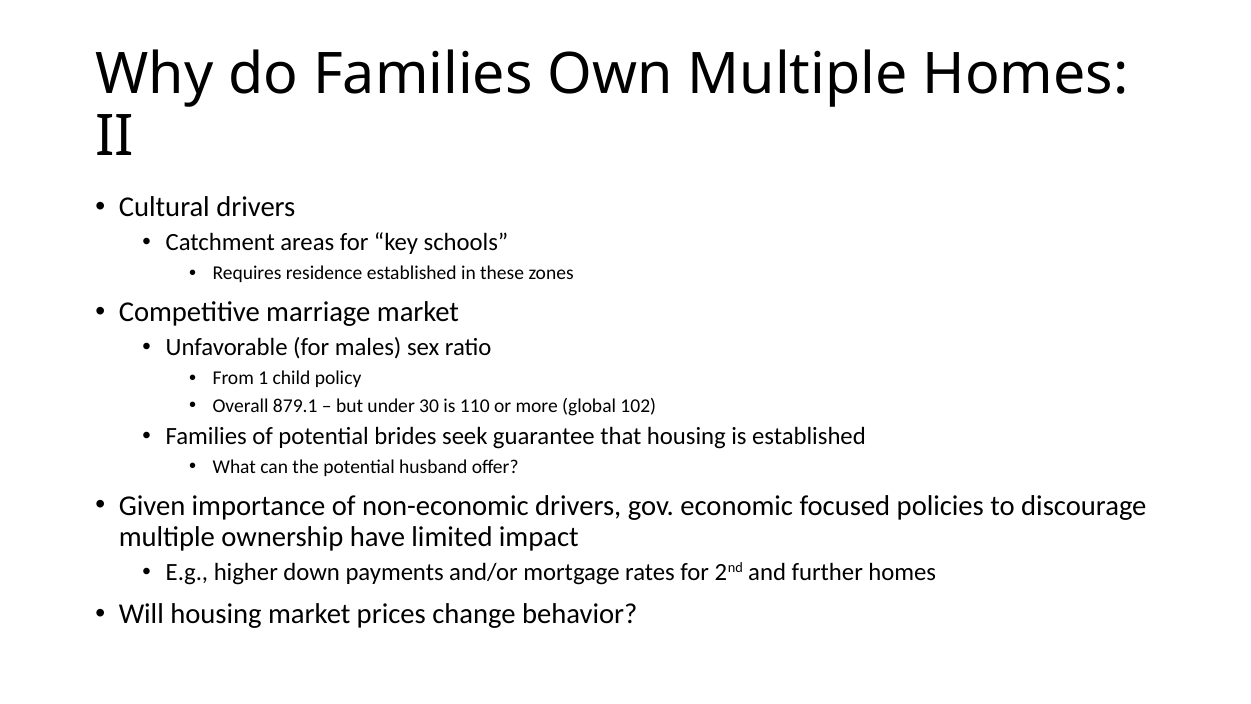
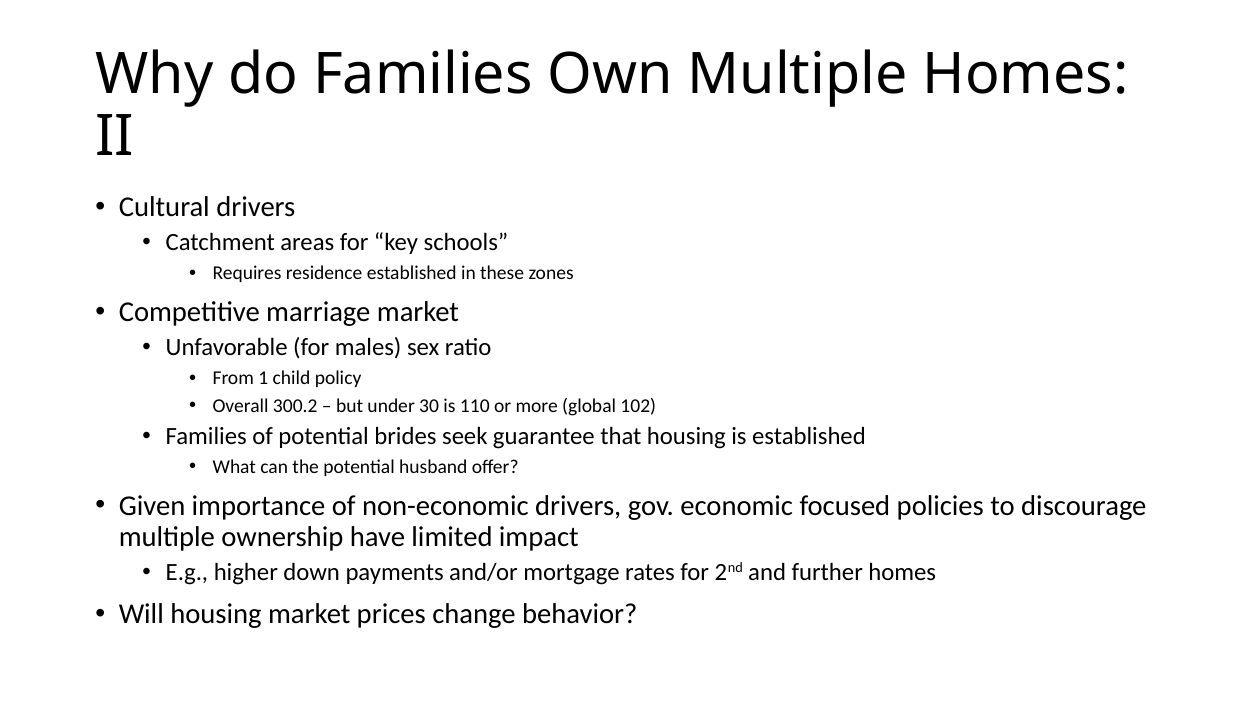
879.1: 879.1 -> 300.2
